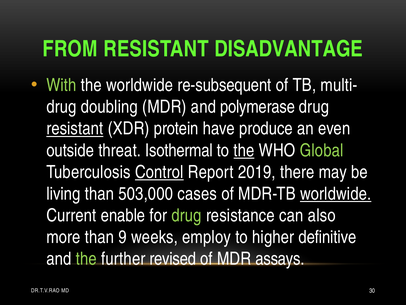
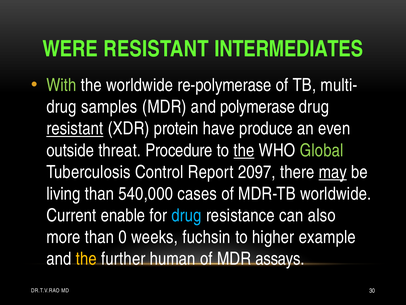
FROM: FROM -> WERE
DISADVANTAGE: DISADVANTAGE -> INTERMEDIATES
re-subsequent: re-subsequent -> re-polymerase
doubling: doubling -> samples
Isothermal: Isothermal -> Procedure
Control underline: present -> none
2019: 2019 -> 2097
may underline: none -> present
503,000: 503,000 -> 540,000
worldwide at (336, 193) underline: present -> none
drug at (186, 215) colour: light green -> light blue
9: 9 -> 0
employ: employ -> fuchsin
definitive: definitive -> example
the at (86, 258) colour: light green -> yellow
revised: revised -> human
